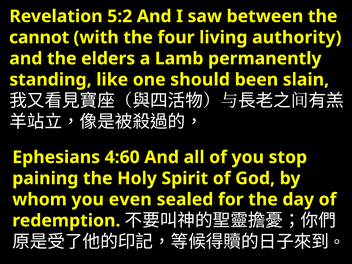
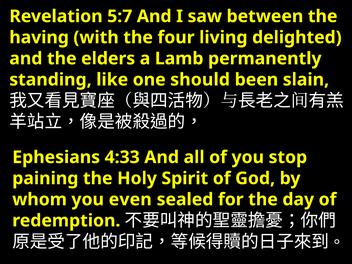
5:2: 5:2 -> 5:7
cannot: cannot -> having
authority: authority -> delighted
4:60: 4:60 -> 4:33
